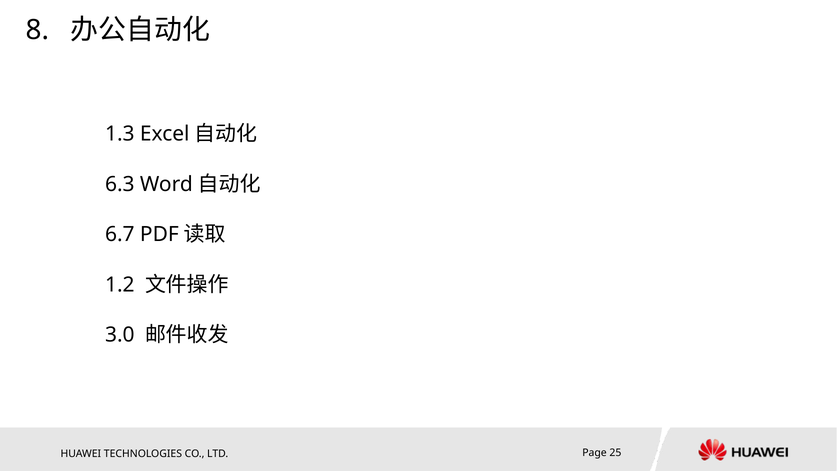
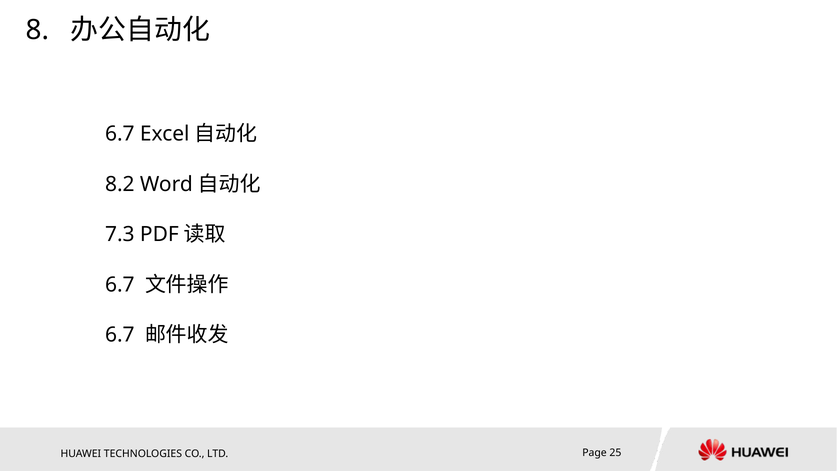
1.3 at (120, 134): 1.3 -> 6.7
6.3: 6.3 -> 8.2
6.7: 6.7 -> 7.3
1.2 at (120, 285): 1.2 -> 6.7
3.0 at (120, 335): 3.0 -> 6.7
